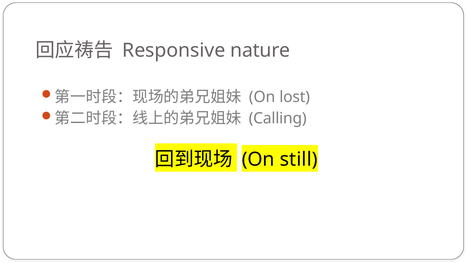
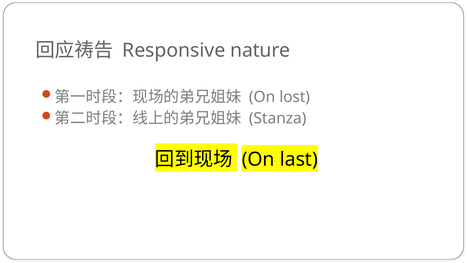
Calling: Calling -> Stanza
still: still -> last
